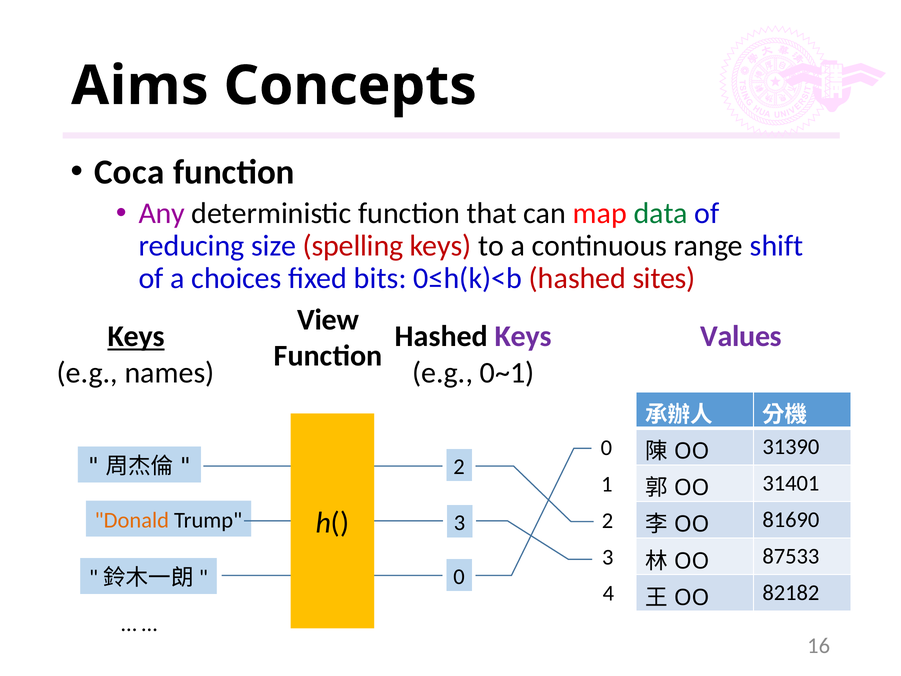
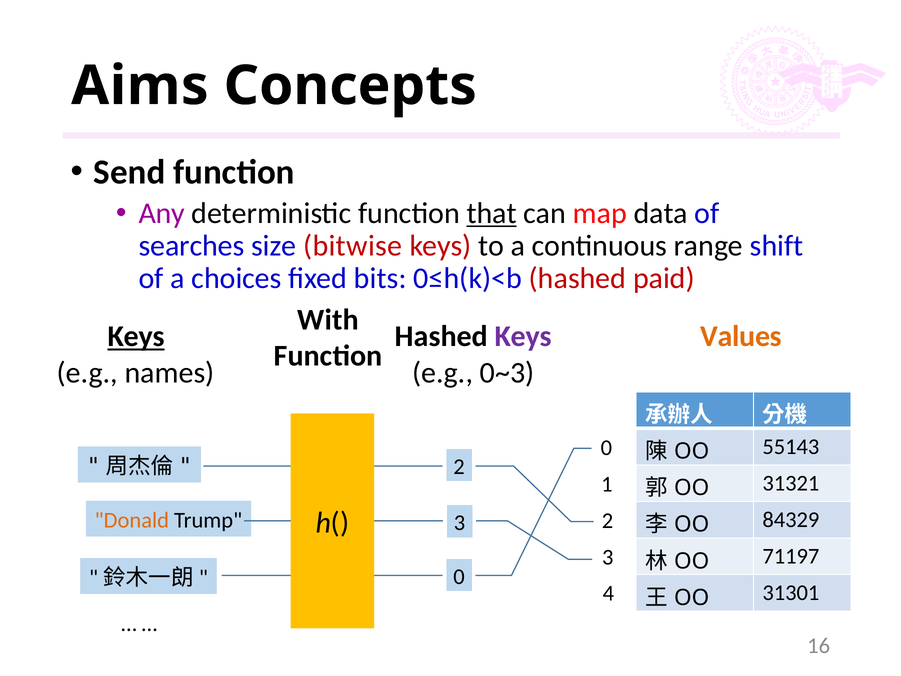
Coca: Coca -> Send
that underline: none -> present
data colour: green -> black
reducing: reducing -> searches
spelling: spelling -> bitwise
sites: sites -> paid
View: View -> With
Values colour: purple -> orange
0~1: 0~1 -> 0~3
31390: 31390 -> 55143
31401: 31401 -> 31321
81690: 81690 -> 84329
87533: 87533 -> 71197
82182: 82182 -> 31301
